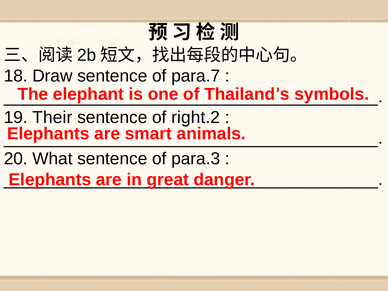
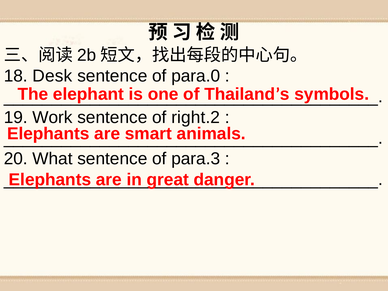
Draw: Draw -> Desk
para.7: para.7 -> para.0
Their: Their -> Work
